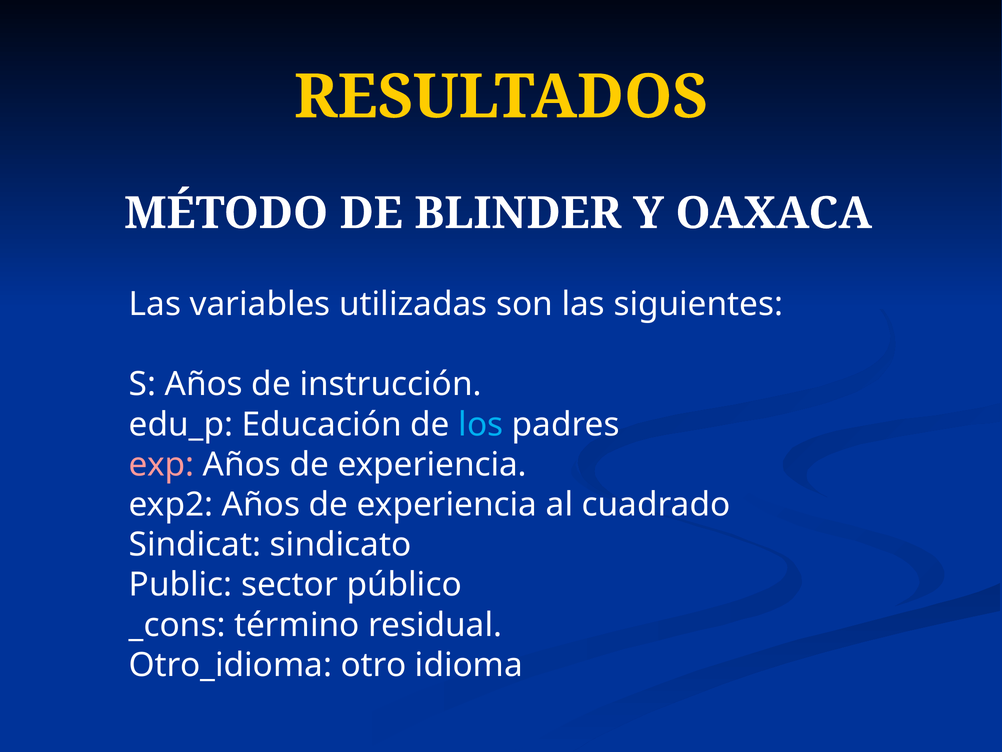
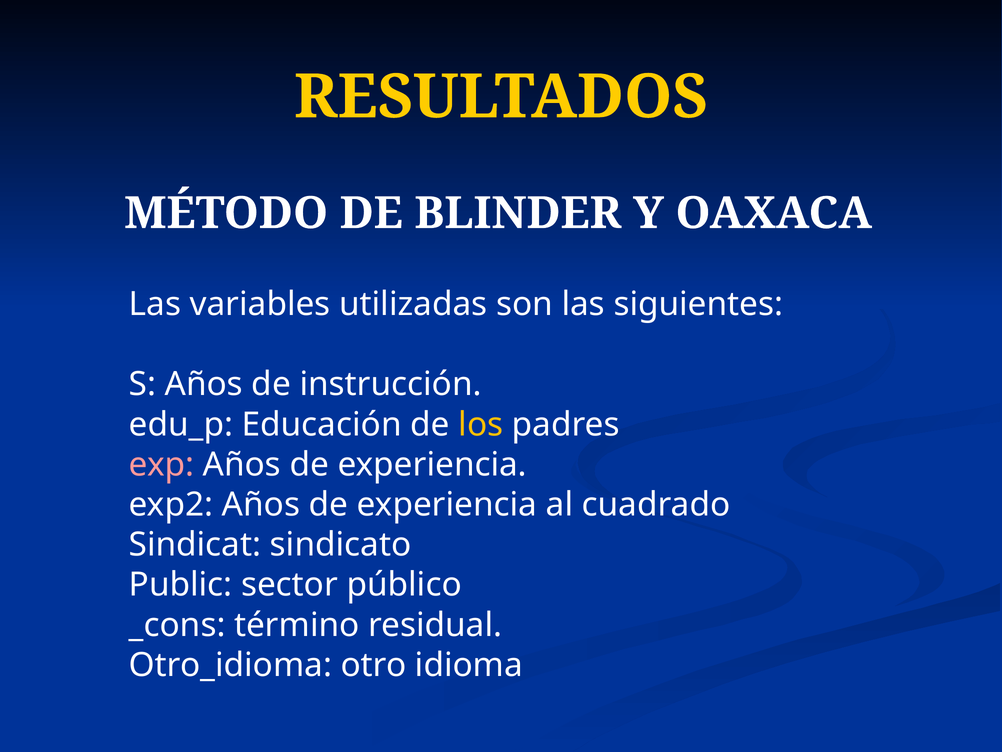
los colour: light blue -> yellow
